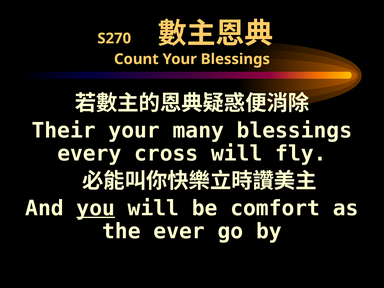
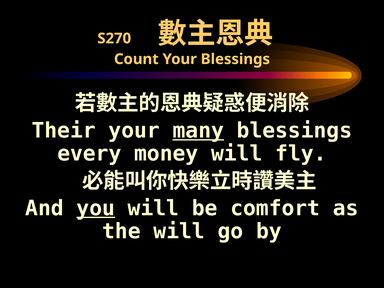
many underline: none -> present
cross: cross -> money
the ever: ever -> will
